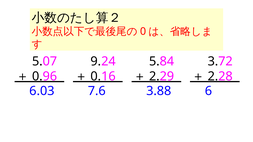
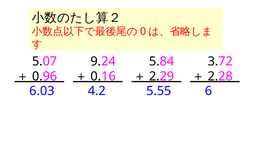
7.6: 7.6 -> 4.2
3.88: 3.88 -> 5.55
